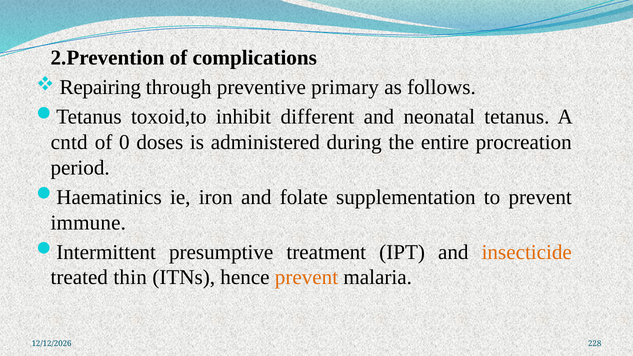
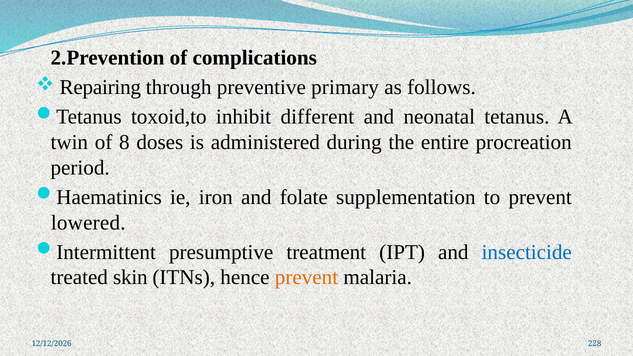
cntd: cntd -> twin
0: 0 -> 8
immune: immune -> lowered
insecticide colour: orange -> blue
thin: thin -> skin
